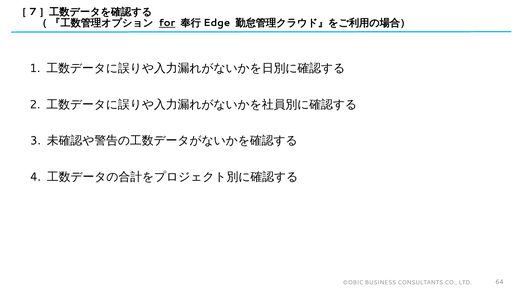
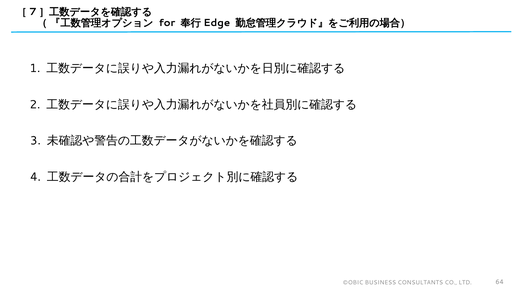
for underline: present -> none
